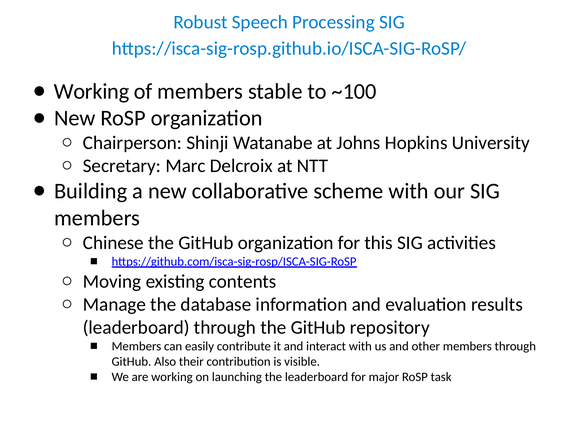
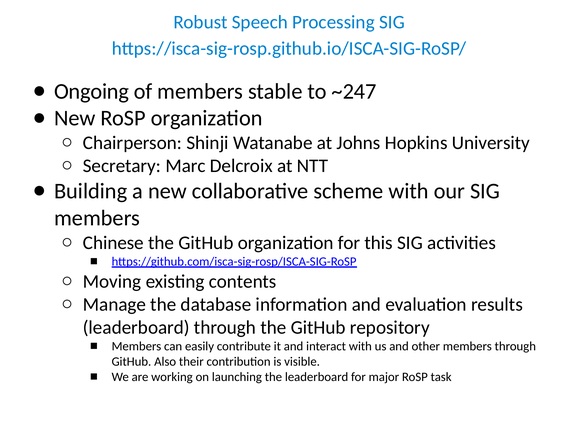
Working at (92, 91): Working -> Ongoing
~100: ~100 -> ~247
